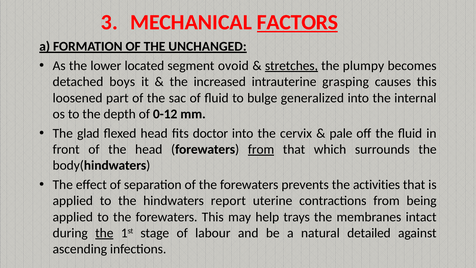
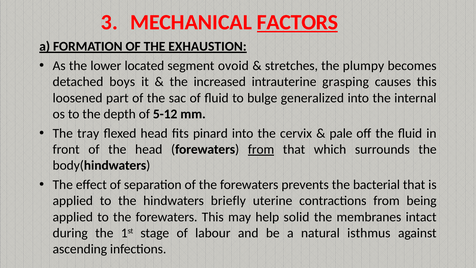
UNCHANGED: UNCHANGED -> EXHAUSTION
stretches underline: present -> none
0-12: 0-12 -> 5-12
glad: glad -> tray
doctor: doctor -> pinard
activities: activities -> bacterial
report: report -> briefly
trays: trays -> solid
the at (104, 233) underline: present -> none
detailed: detailed -> isthmus
